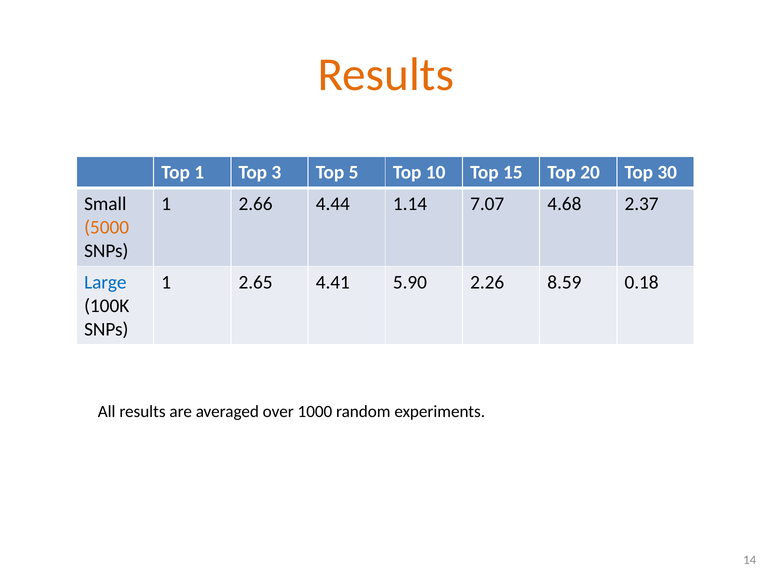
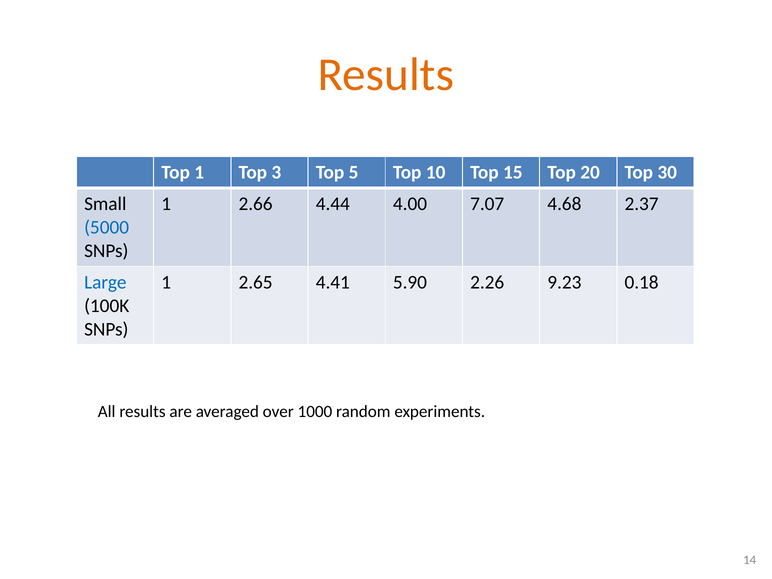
1.14: 1.14 -> 4.00
5000 colour: orange -> blue
8.59: 8.59 -> 9.23
